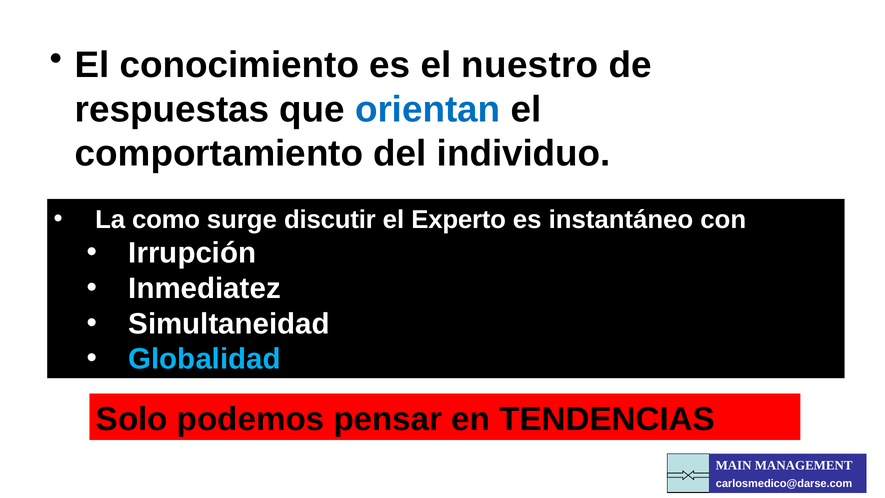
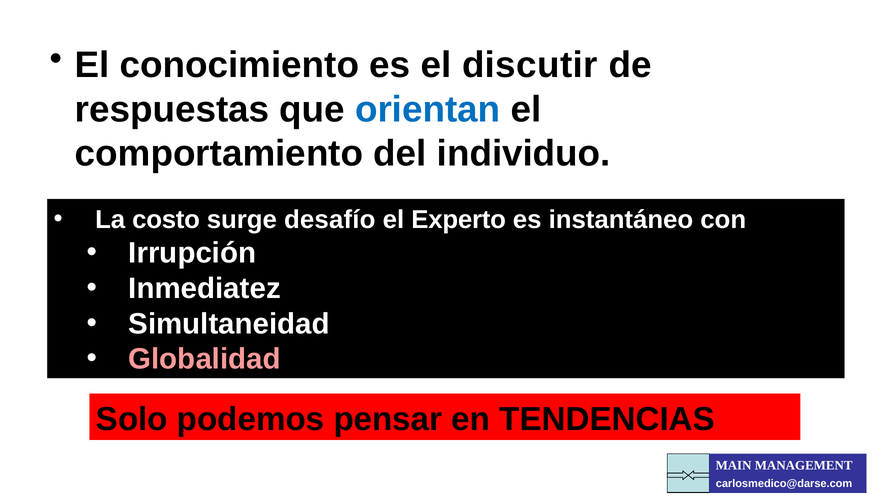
nuestro: nuestro -> discutir
como: como -> costo
discutir: discutir -> desafío
Globalidad colour: light blue -> pink
